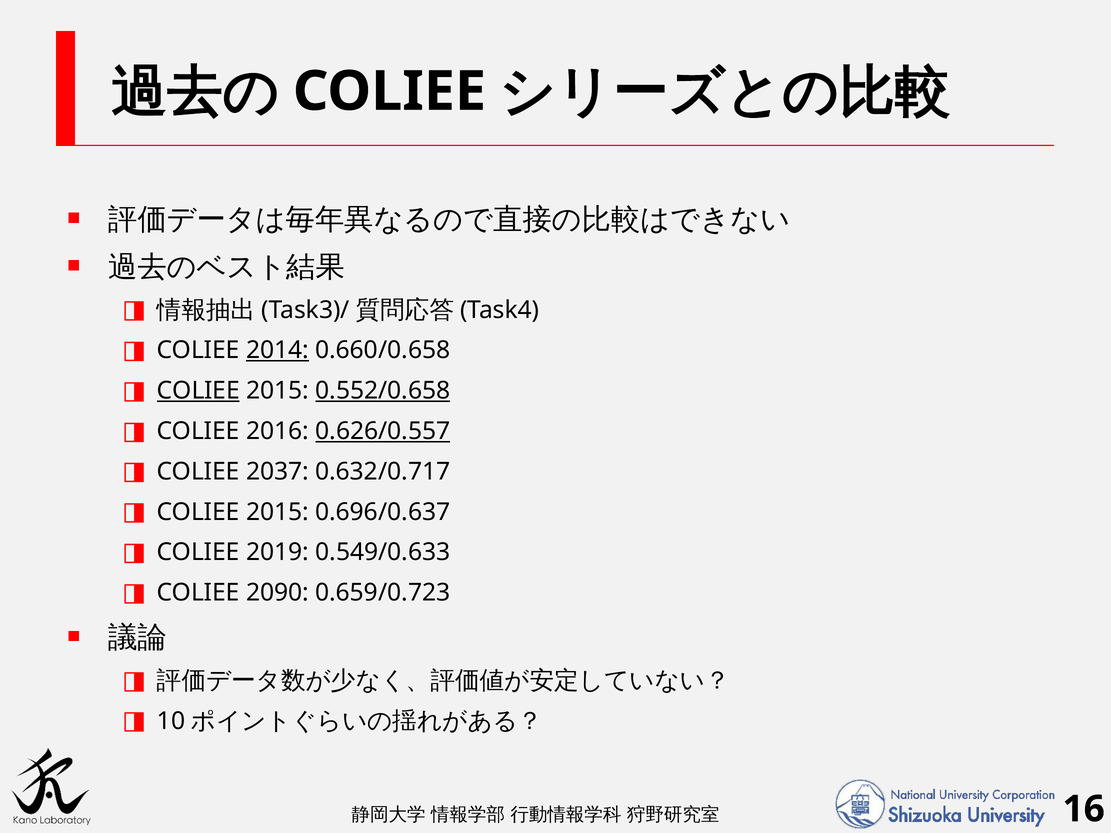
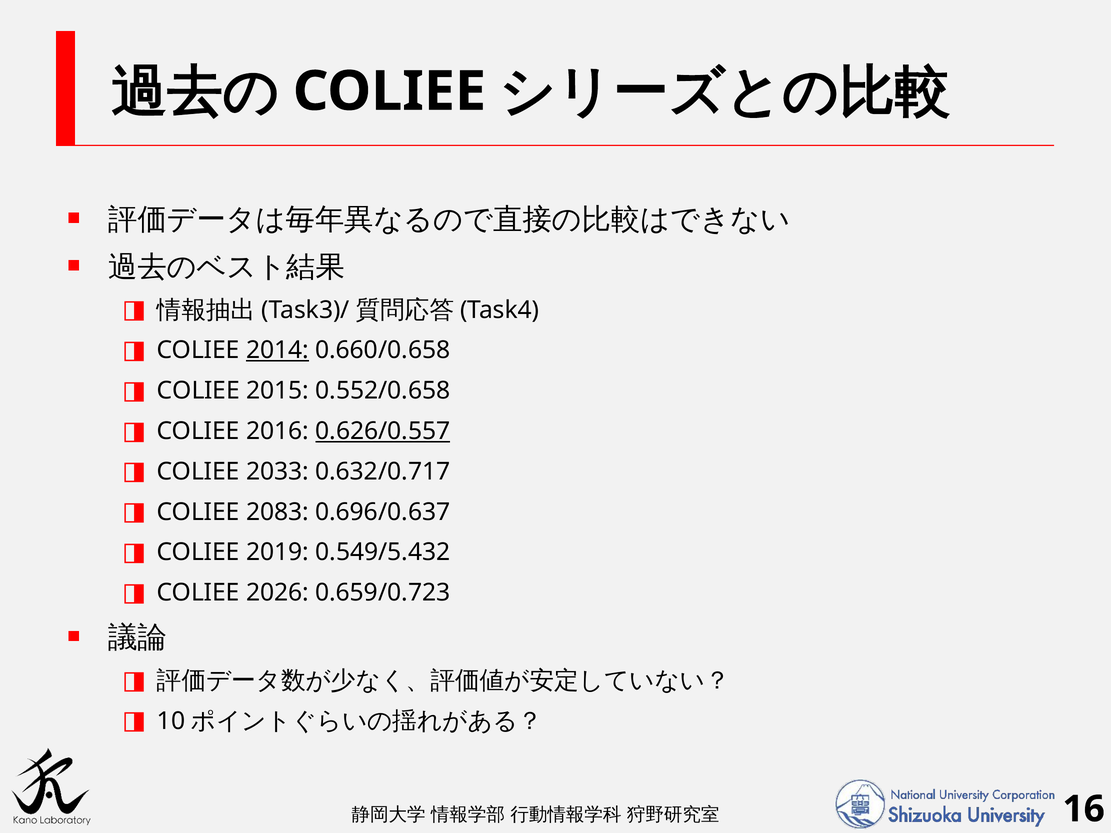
COLIEE at (198, 391) underline: present -> none
0.552/0.658 underline: present -> none
2037: 2037 -> 2033
2015 at (277, 512): 2015 -> 2083
0.549/0.633: 0.549/0.633 -> 0.549/5.432
2090: 2090 -> 2026
